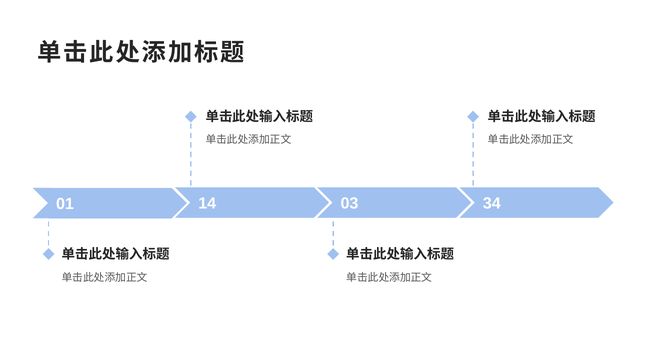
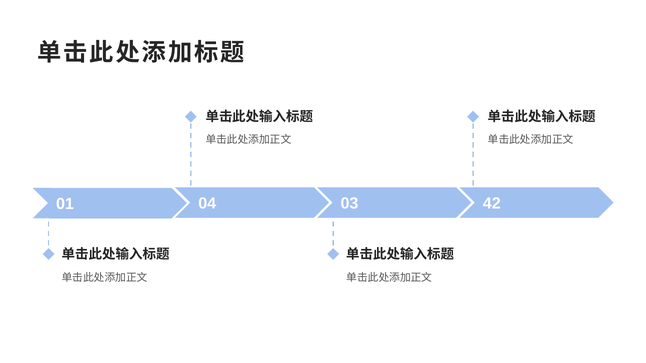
14: 14 -> 04
34: 34 -> 42
